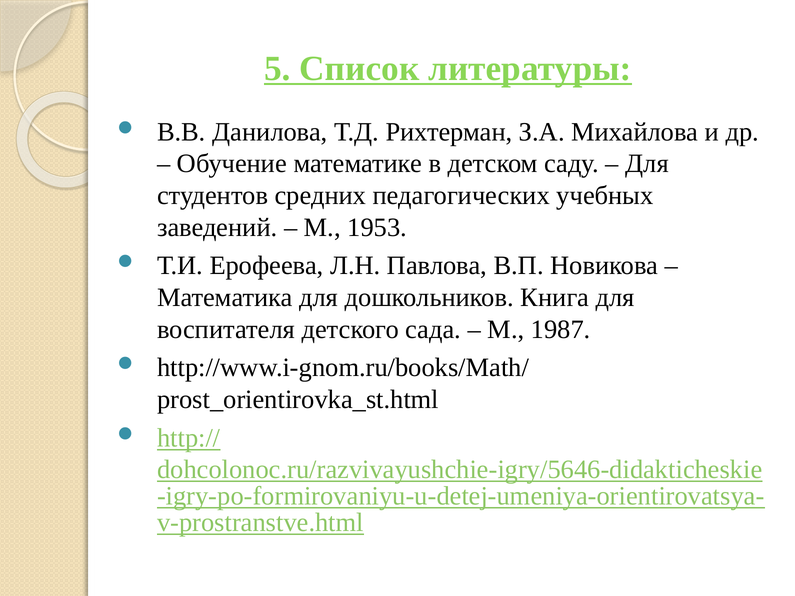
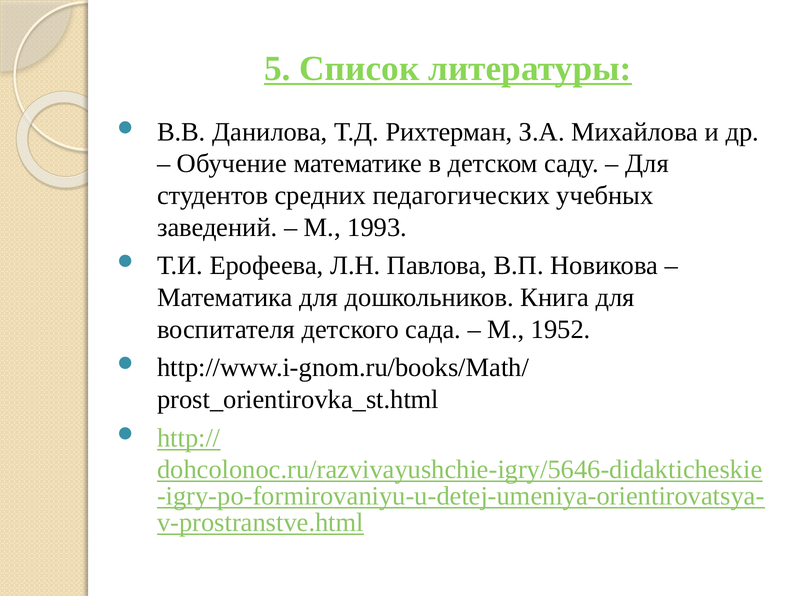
1953: 1953 -> 1993
1987: 1987 -> 1952
